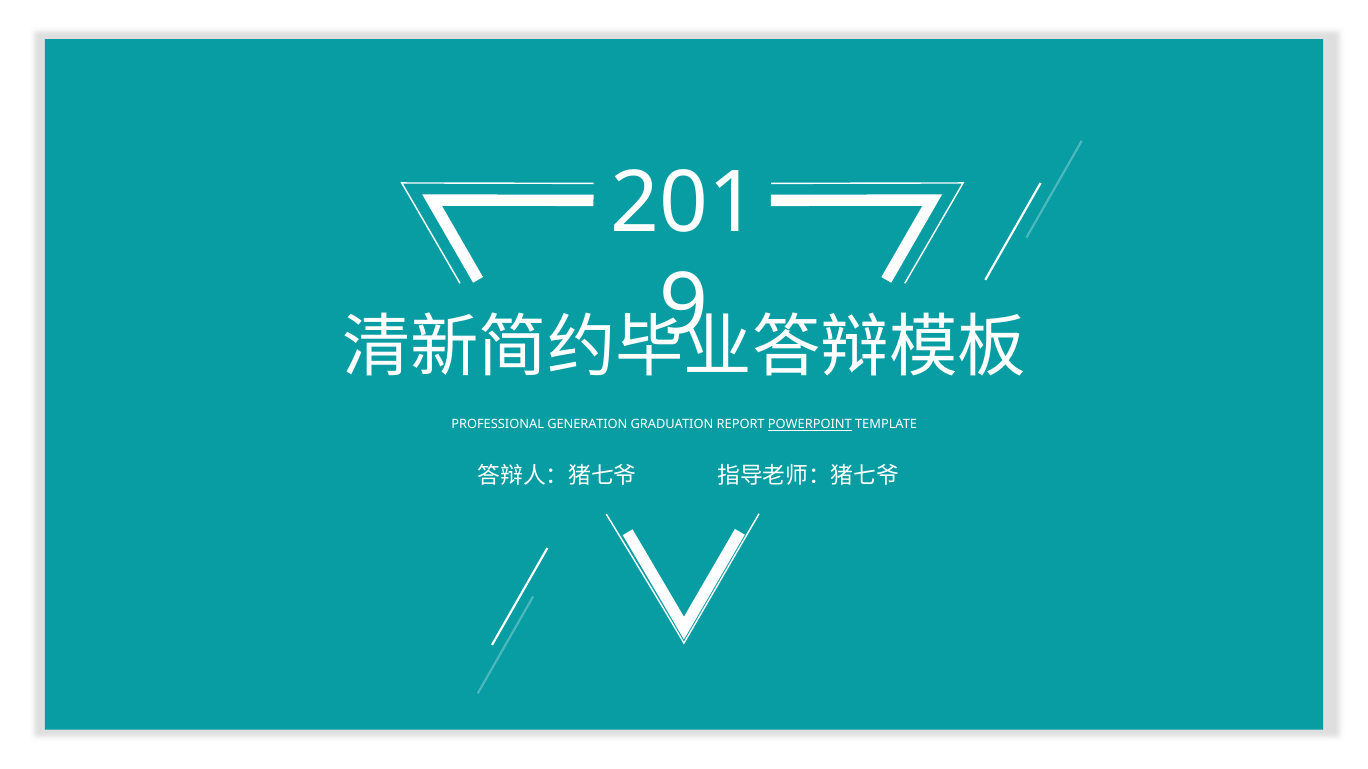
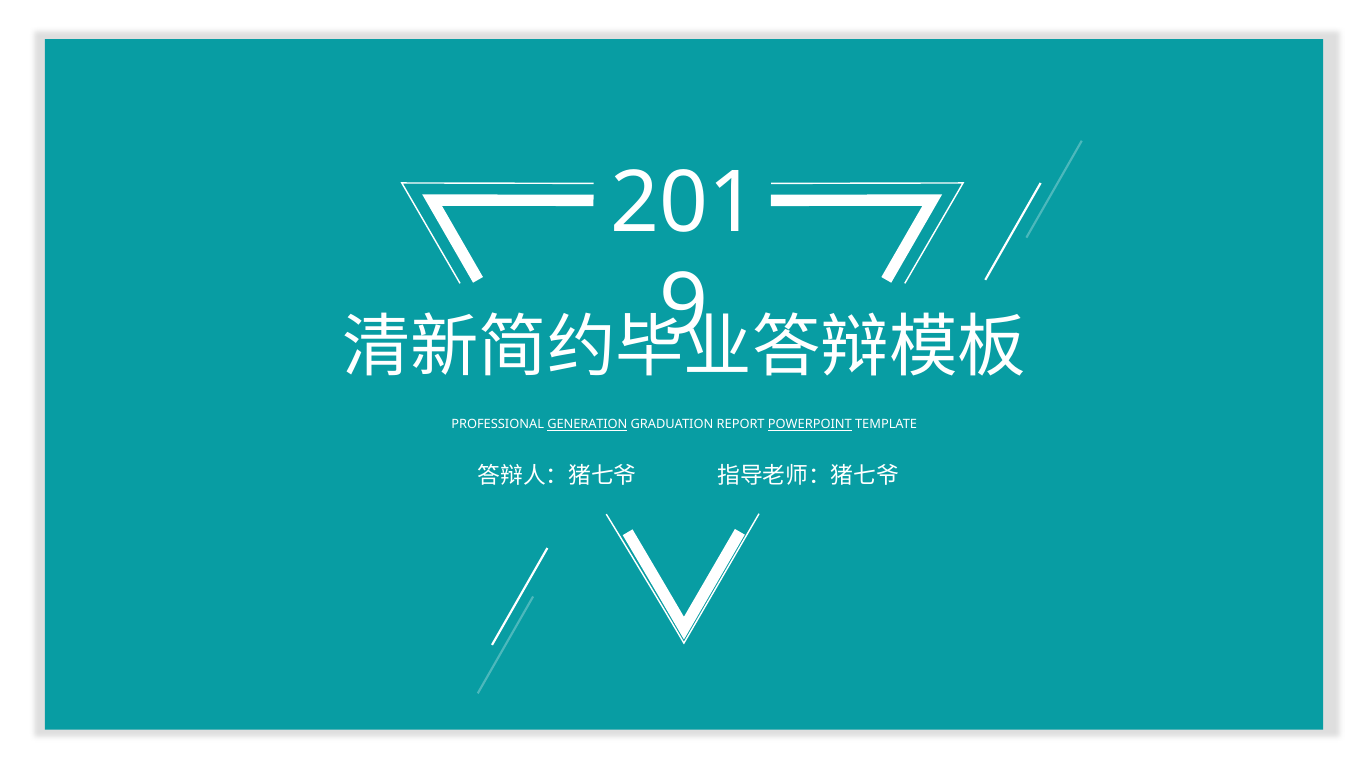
GENERATION underline: none -> present
